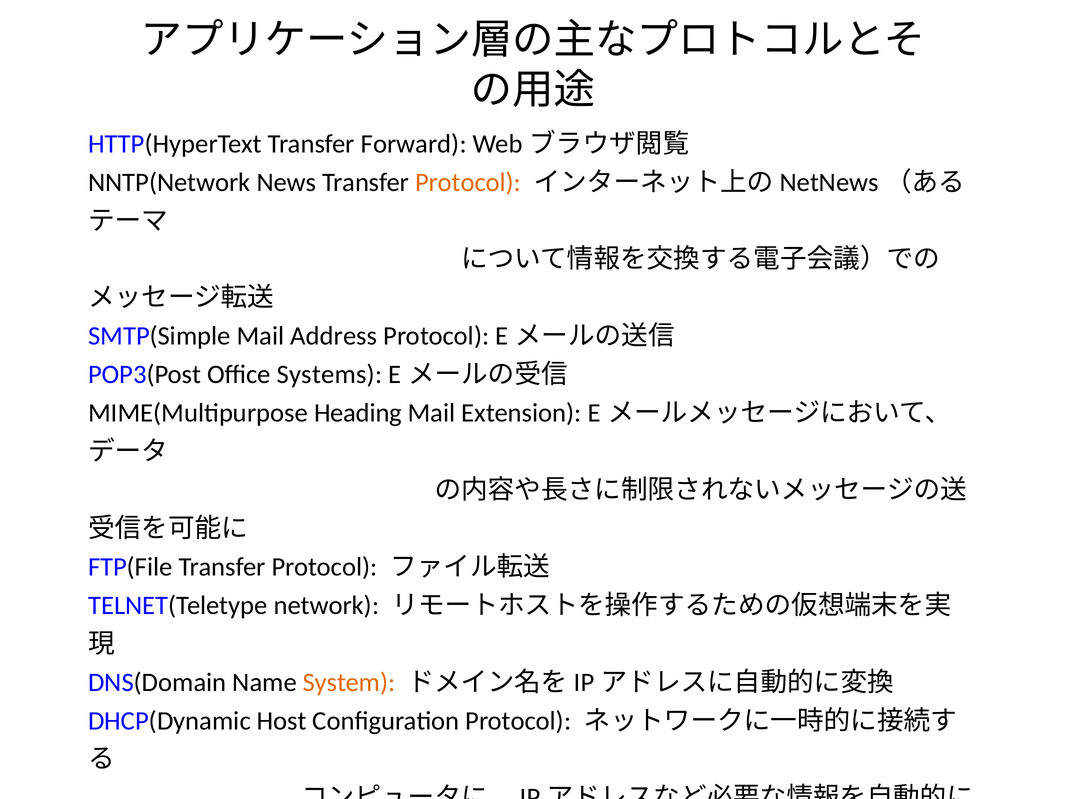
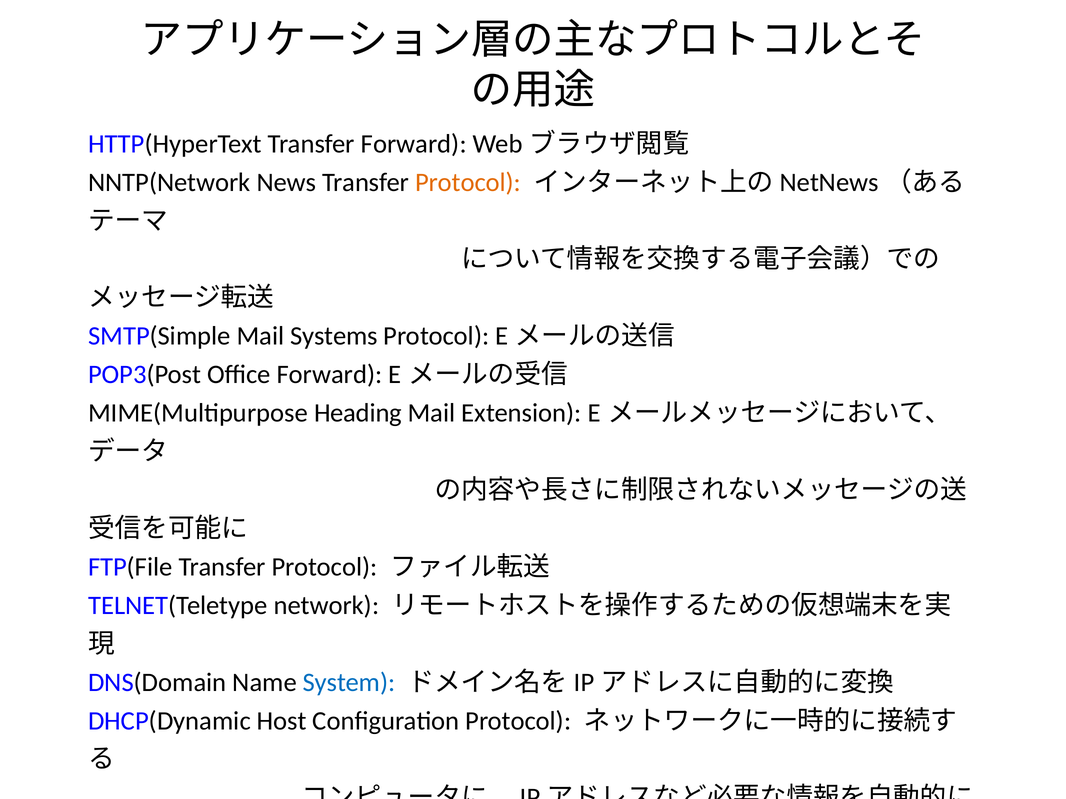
Address: Address -> Systems
Office Systems: Systems -> Forward
System colour: orange -> blue
